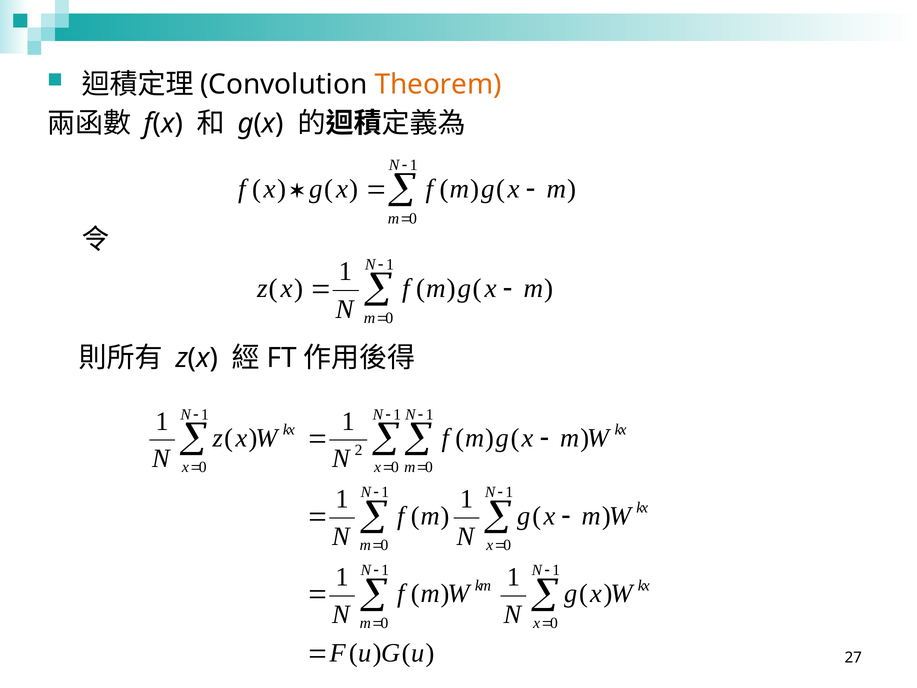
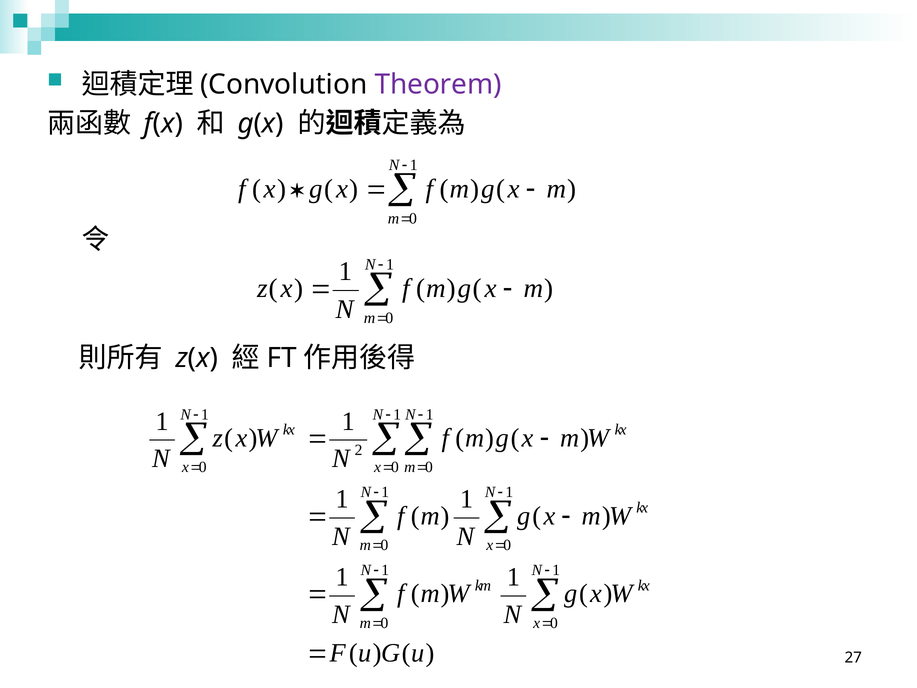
Theorem colour: orange -> purple
